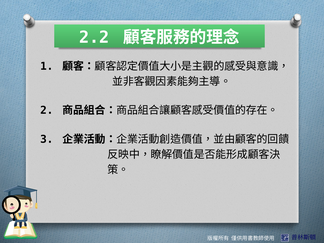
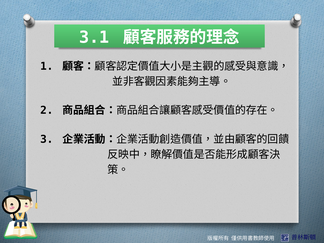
2.2: 2.2 -> 3.1
